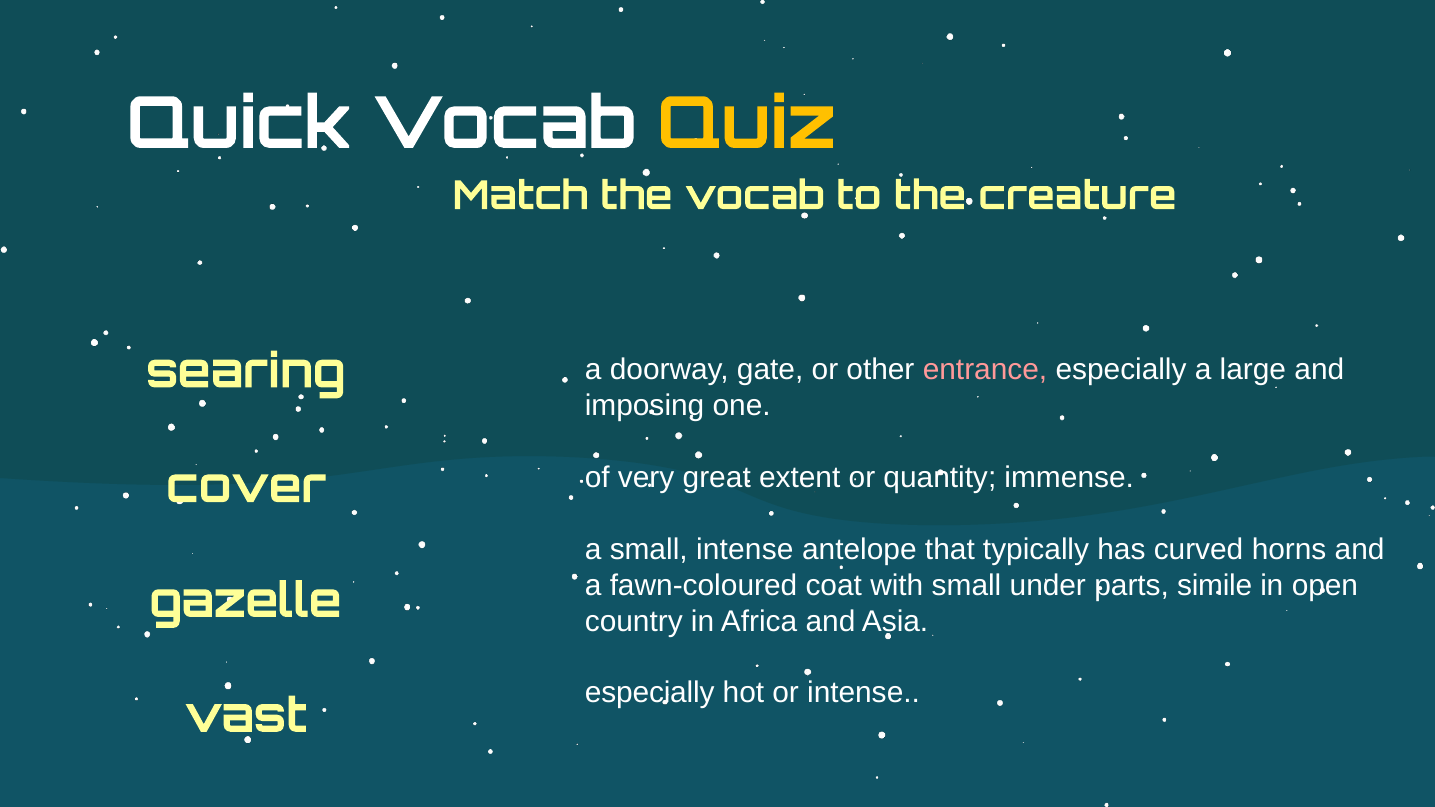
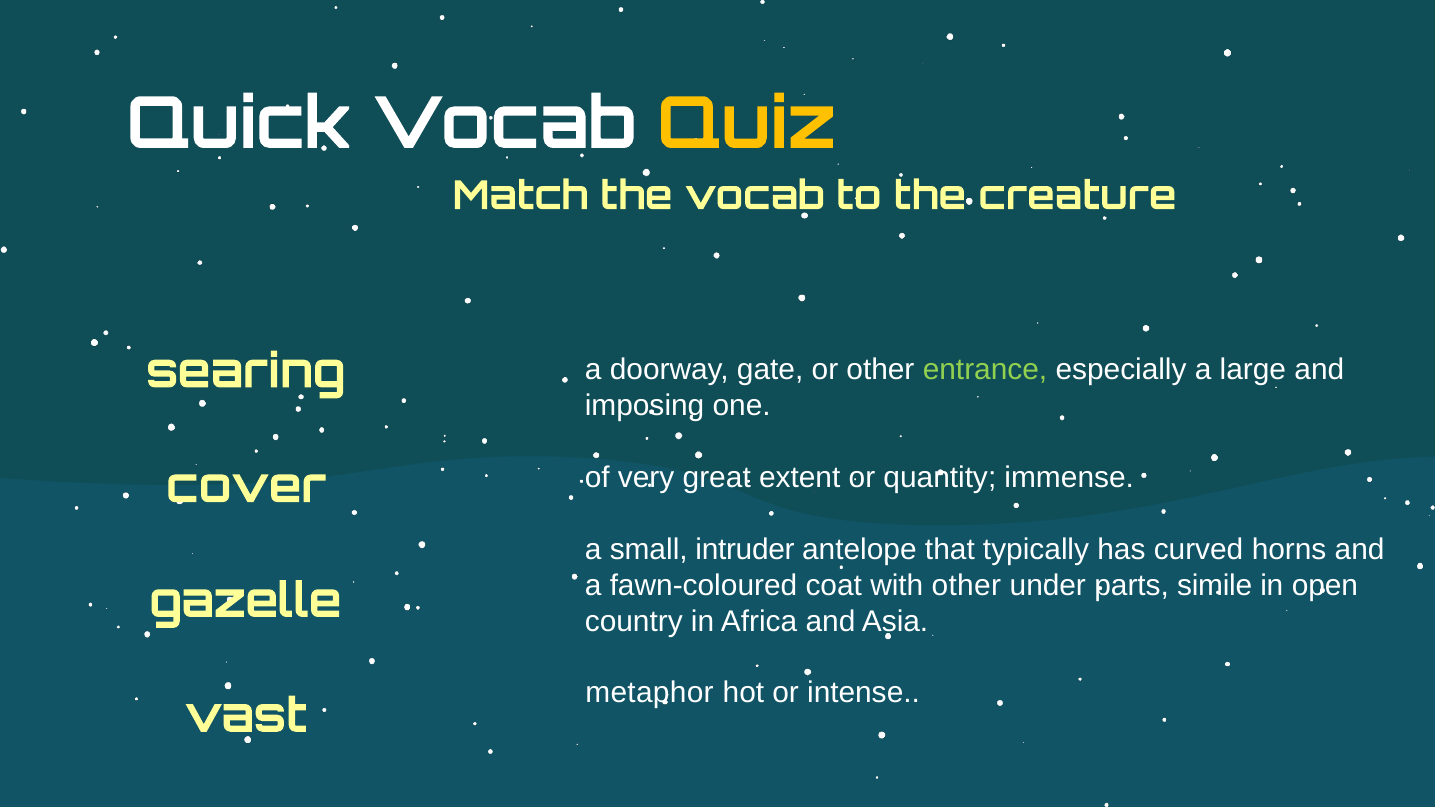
entrance colour: pink -> light green
small intense: intense -> intruder
with small: small -> other
especially at (650, 693): especially -> metaphor
